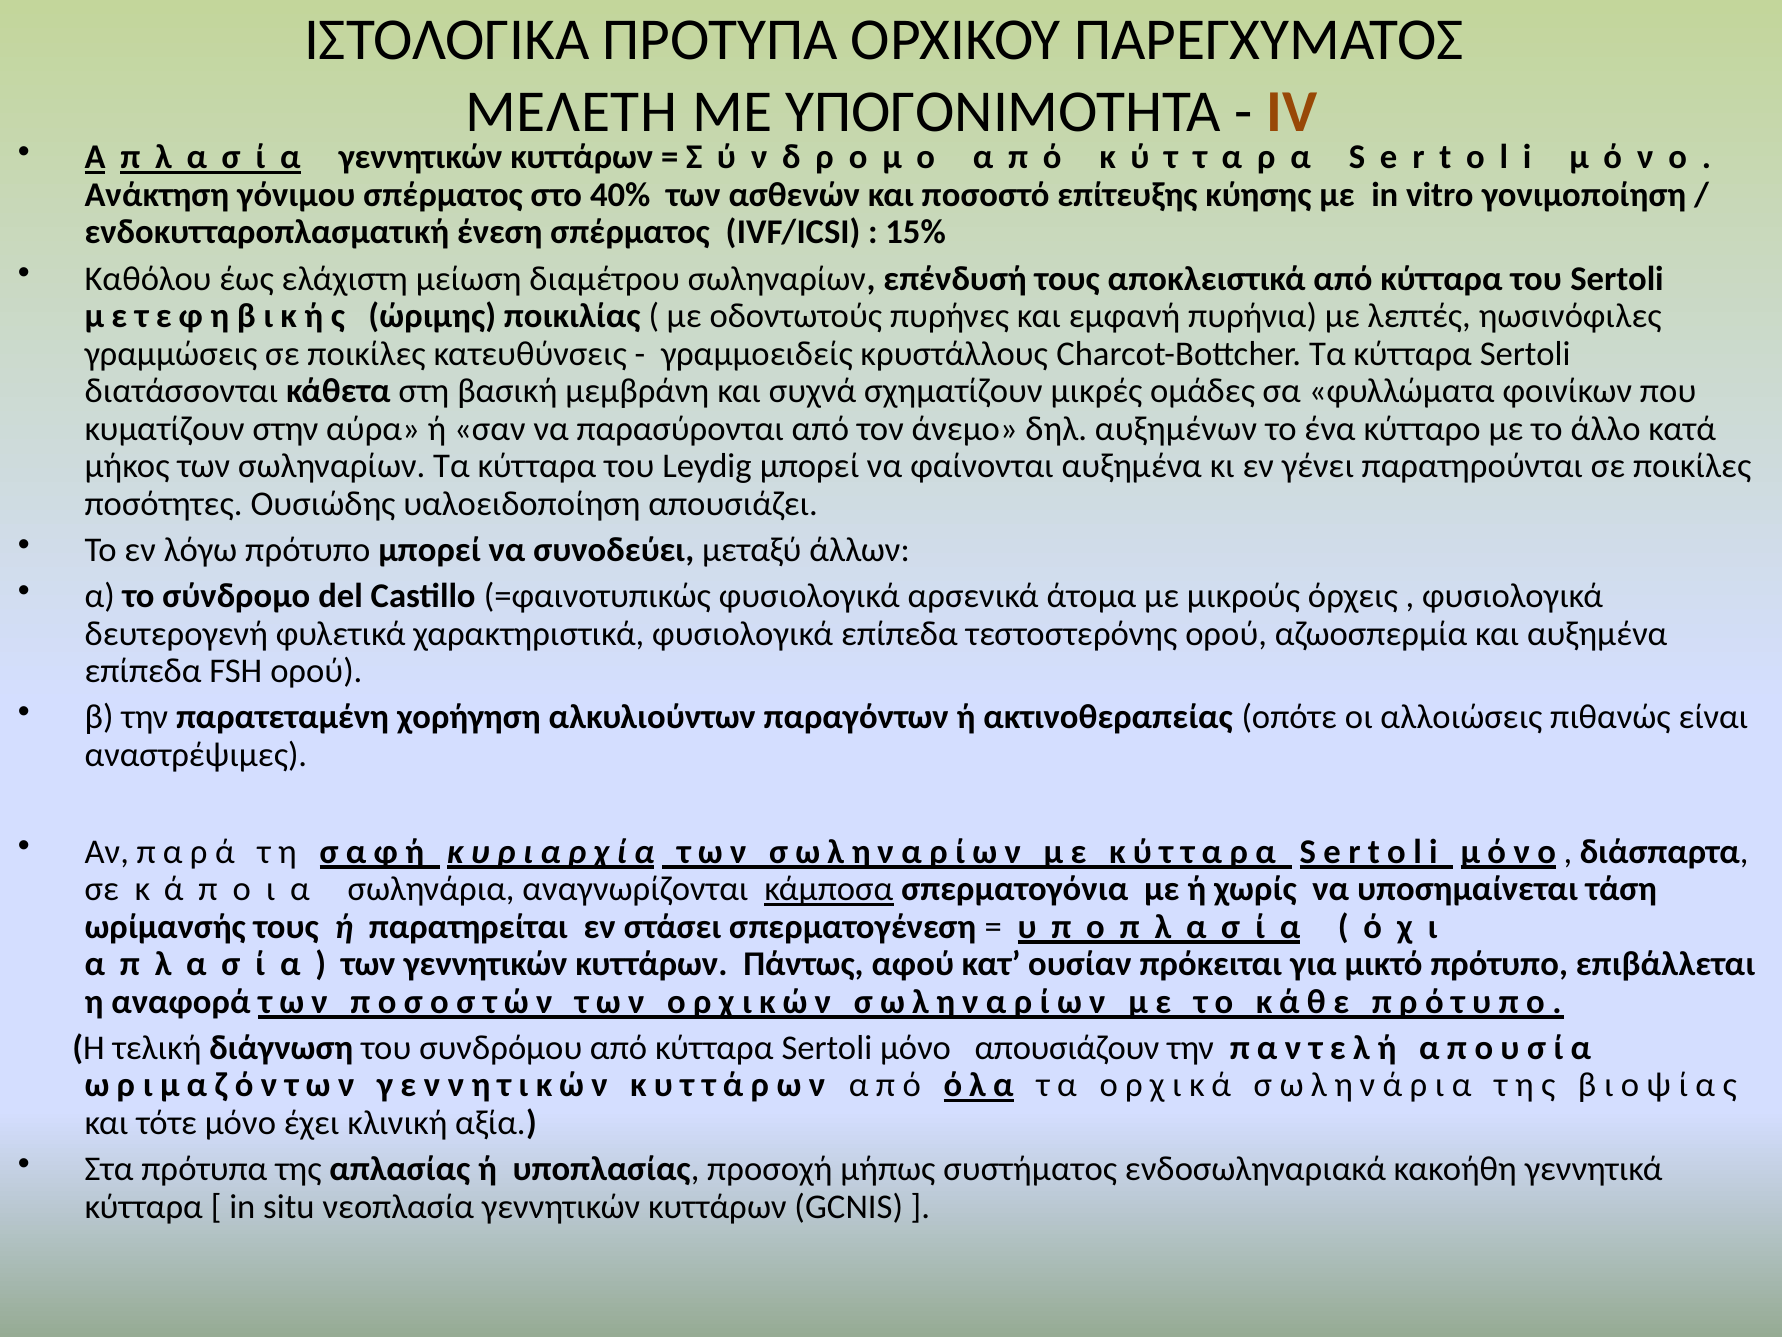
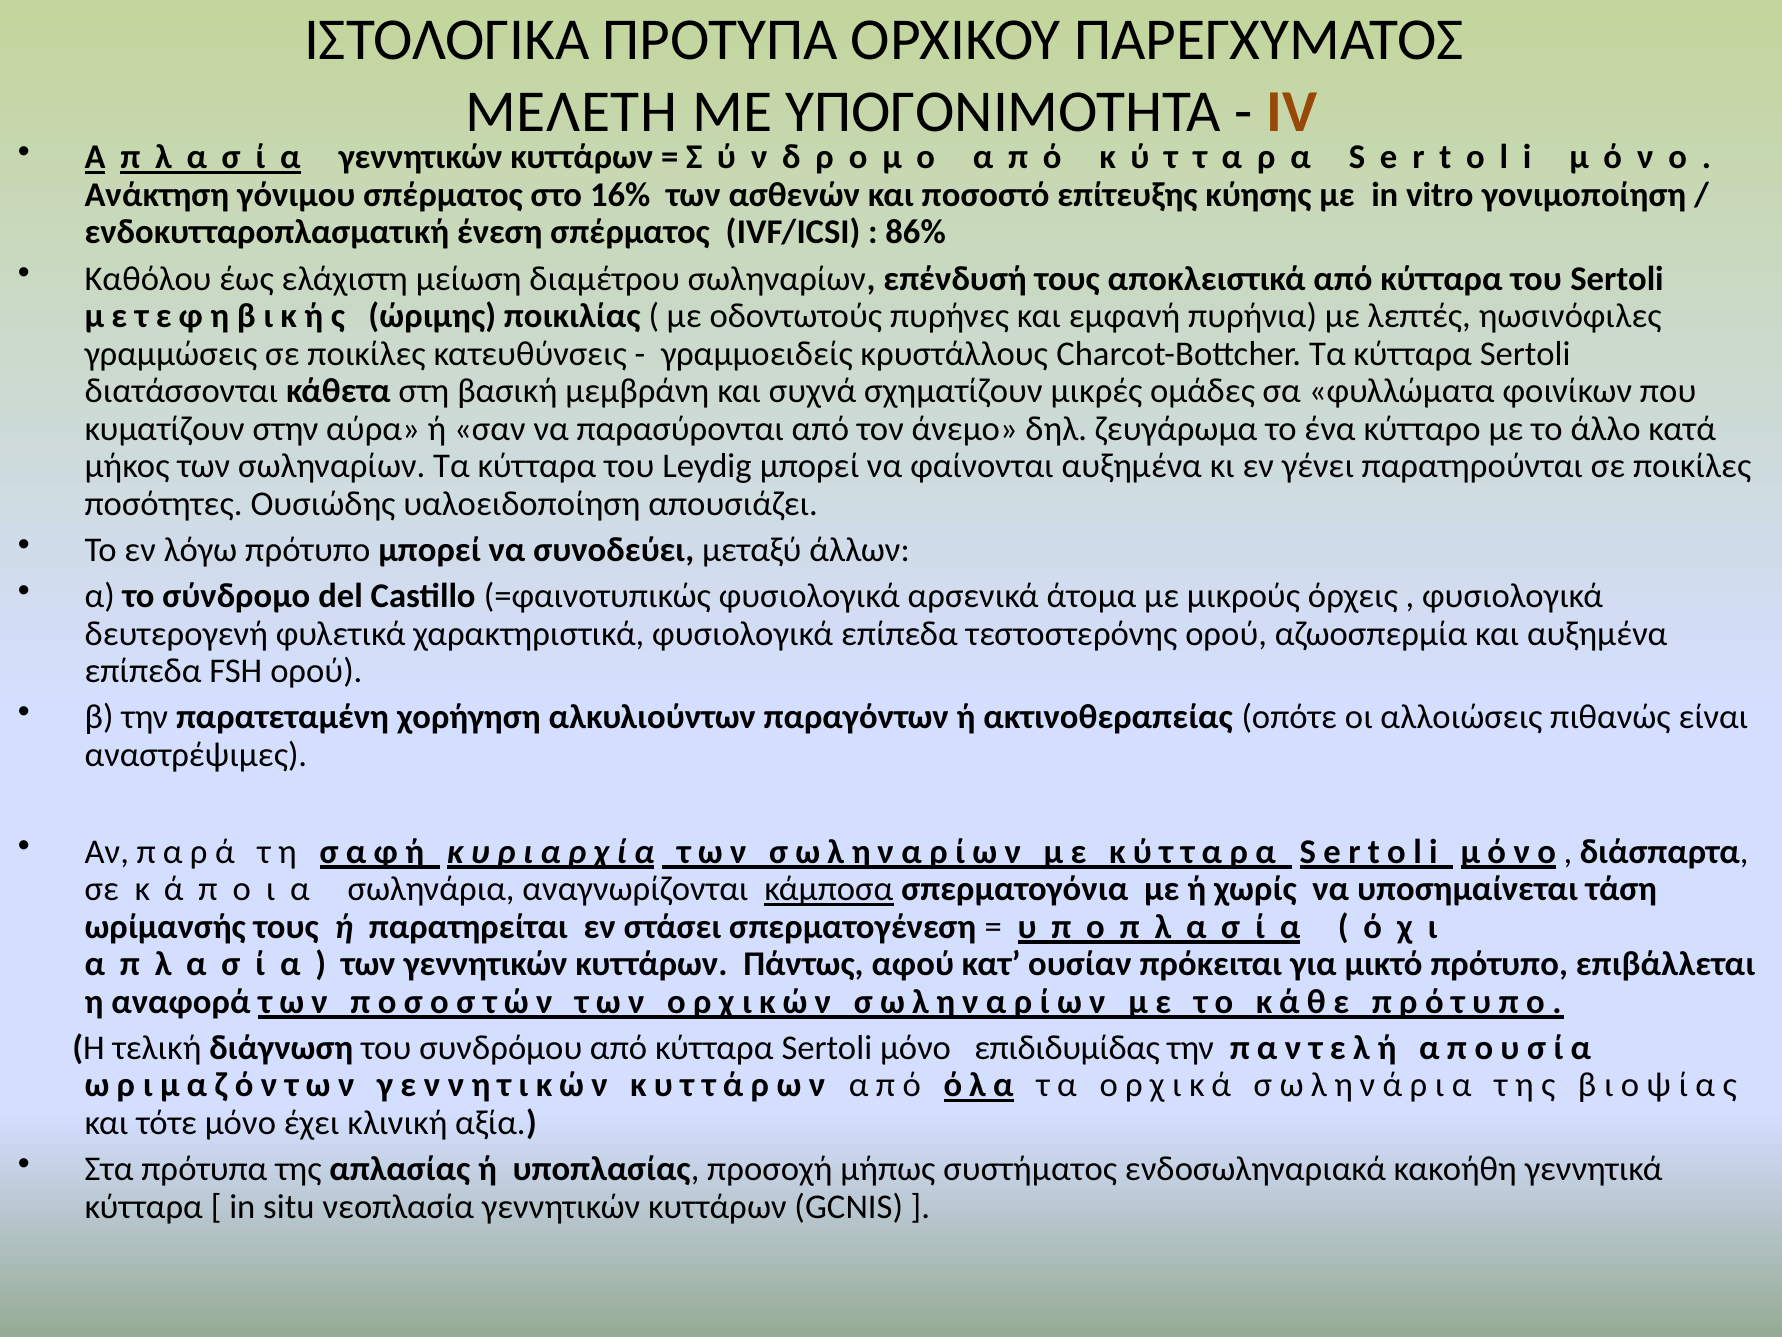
40%: 40% -> 16%
15%: 15% -> 86%
αυξημένων: αυξημένων -> ζευγάρωμα
απουσιάζουν: απουσιάζουν -> επιδιδυμίδας
